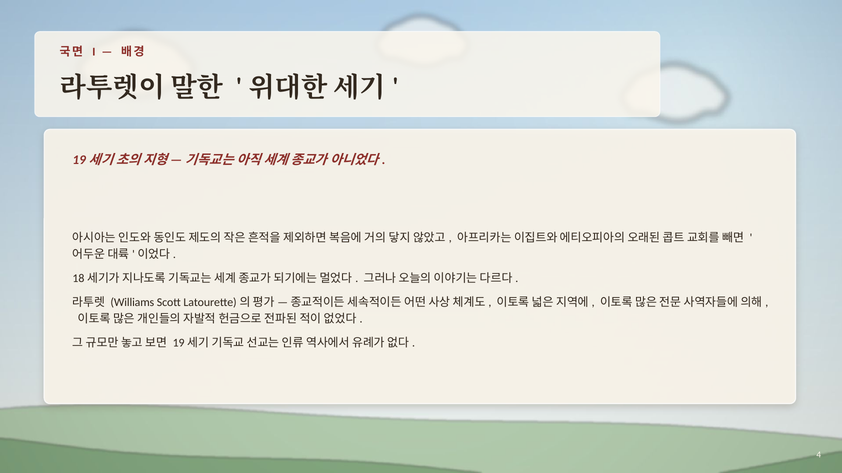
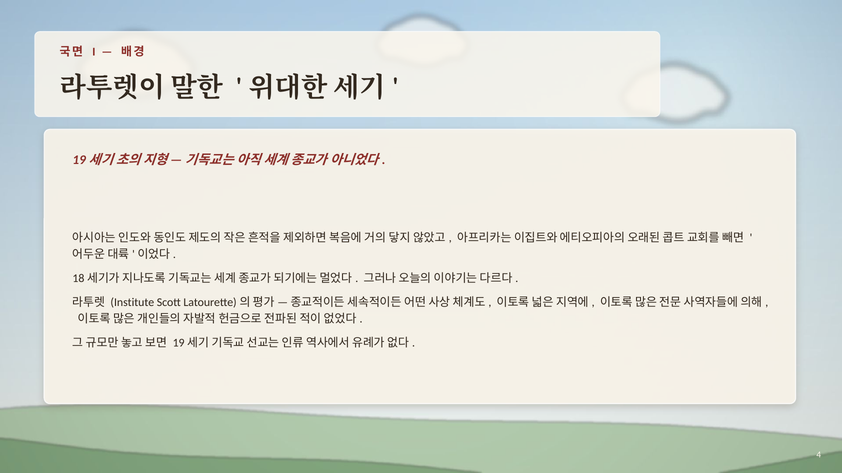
Williams: Williams -> Institute
